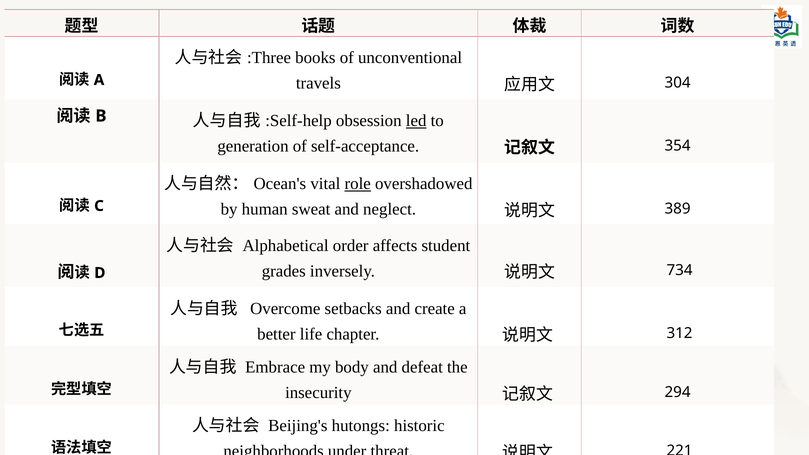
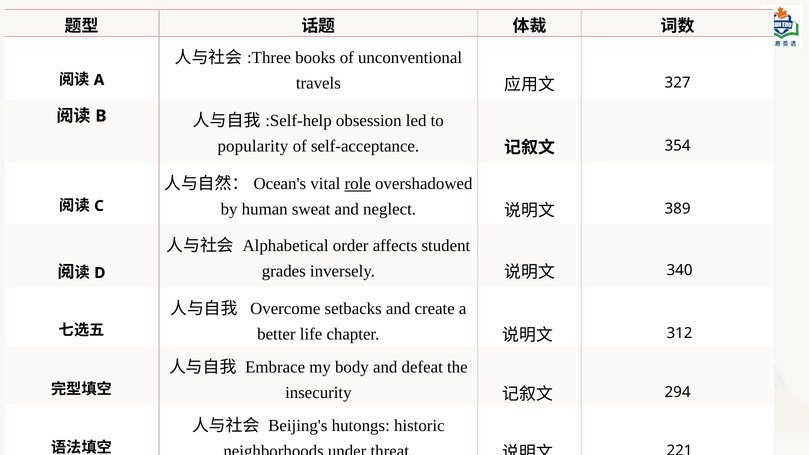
304: 304 -> 327
led underline: present -> none
generation: generation -> popularity
734: 734 -> 340
